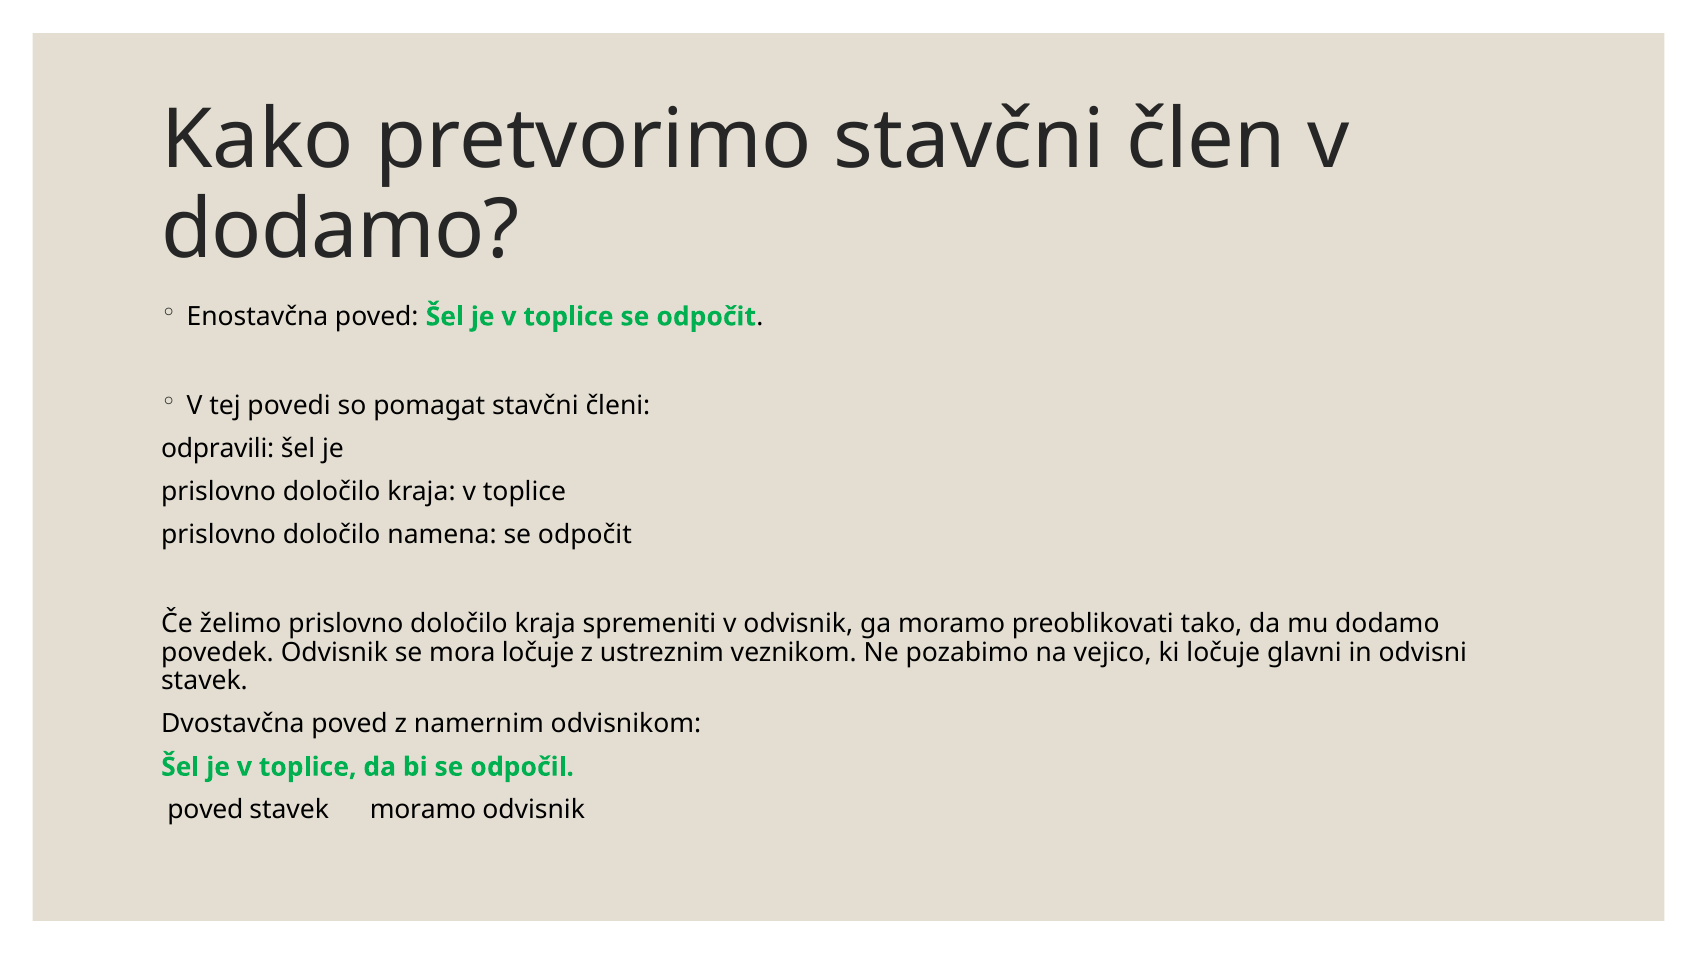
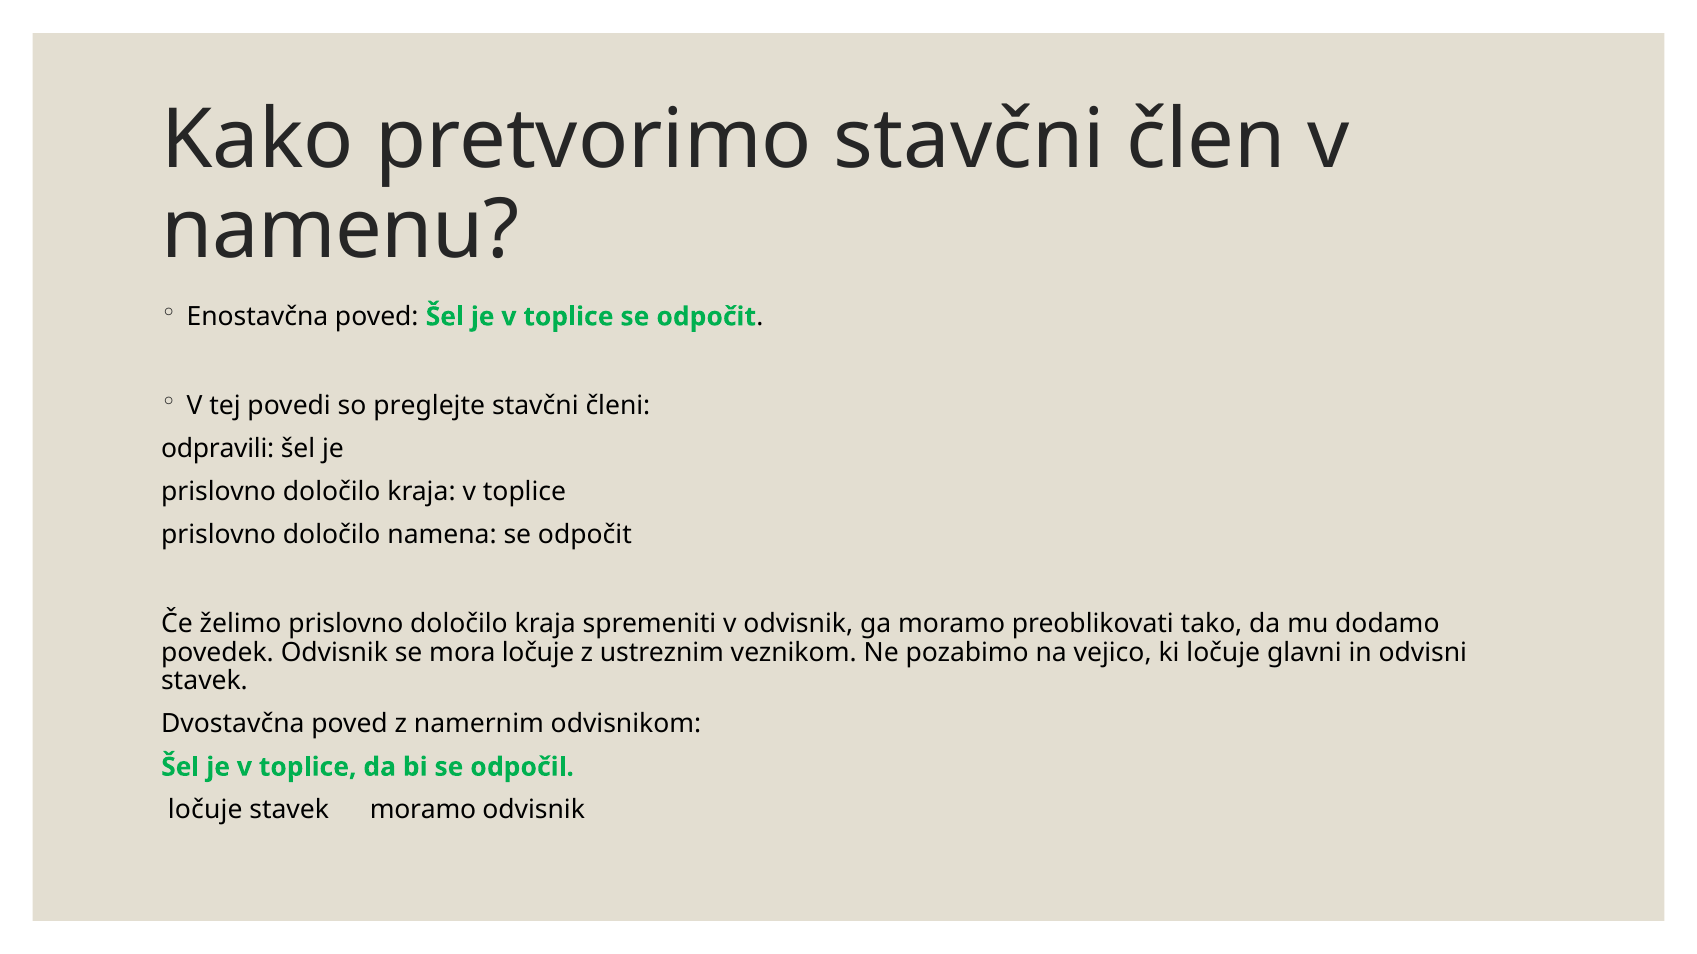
dodamo at (341, 230): dodamo -> namenu
pomagat: pomagat -> preglejte
poved at (205, 810): poved -> ločuje
